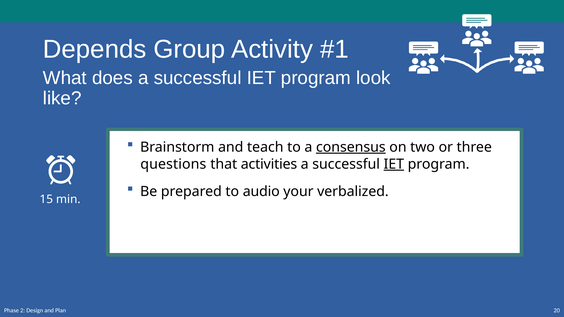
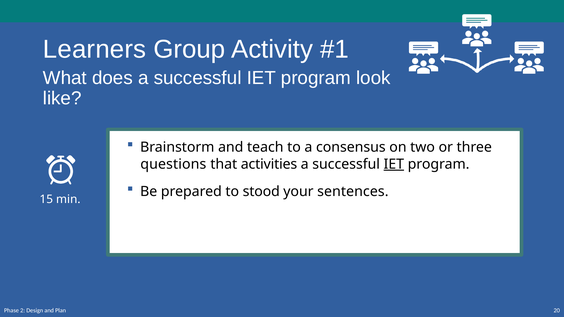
Depends: Depends -> Learners
consensus underline: present -> none
audio: audio -> stood
verbalized: verbalized -> sentences
